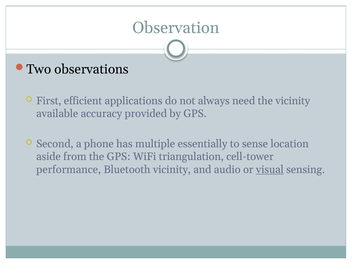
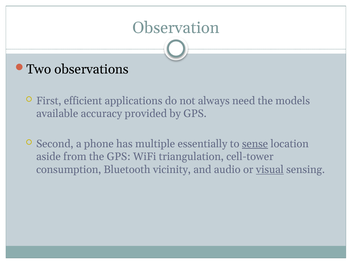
the vicinity: vicinity -> models
sense underline: none -> present
performance: performance -> consumption
